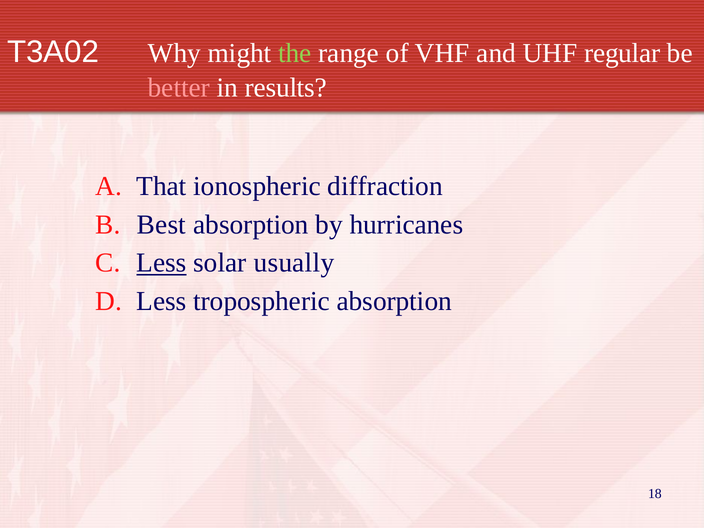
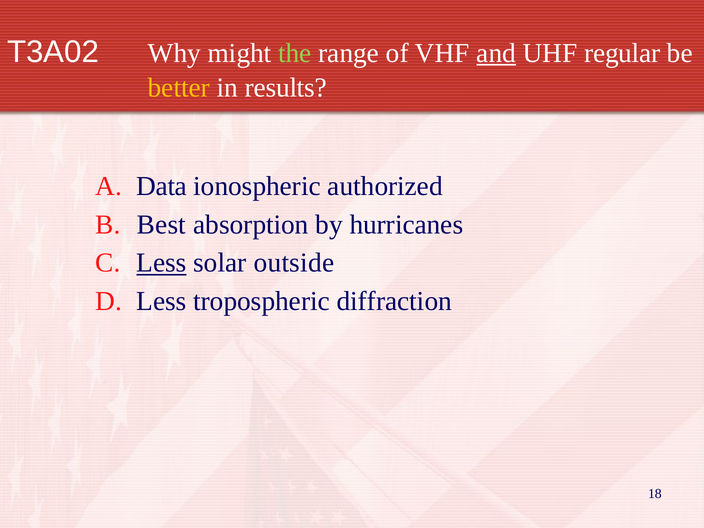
and underline: none -> present
better colour: pink -> yellow
That: That -> Data
diffraction: diffraction -> authorized
usually: usually -> outside
tropospheric absorption: absorption -> diffraction
